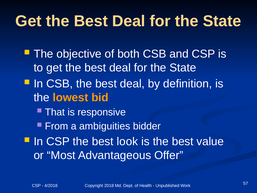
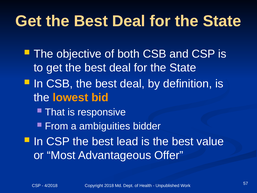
look: look -> lead
